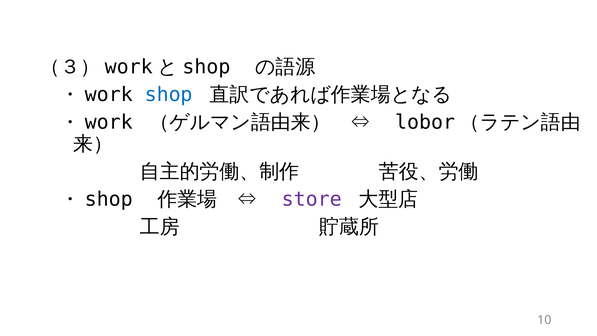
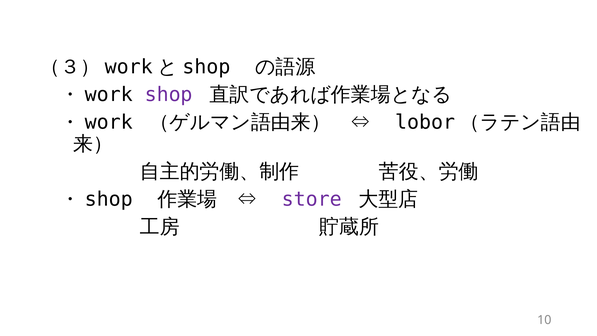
shop colour: blue -> purple
